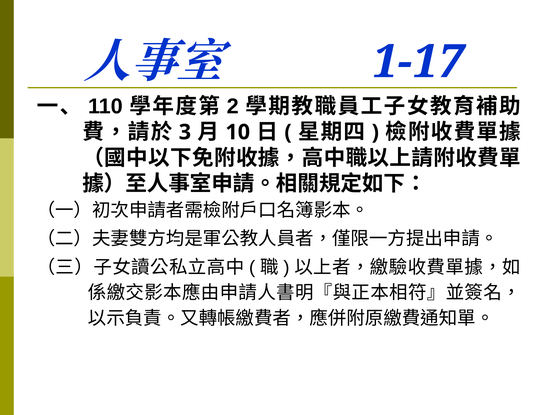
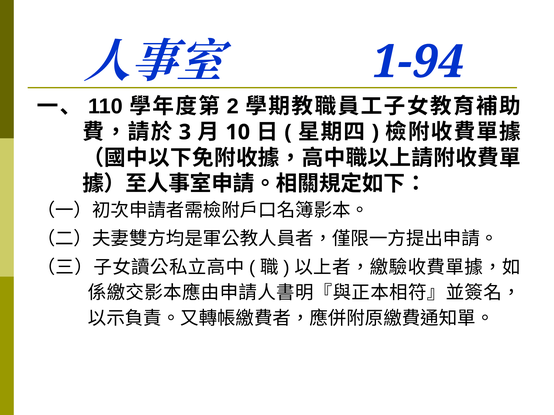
1-17: 1-17 -> 1-94
